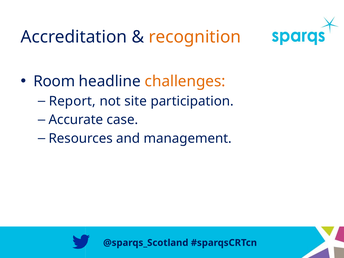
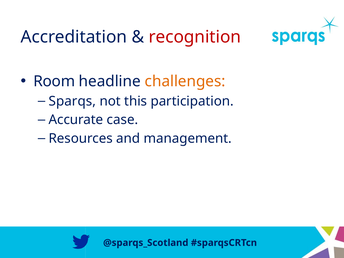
recognition colour: orange -> red
Report: Report -> Sparqs
site: site -> this
